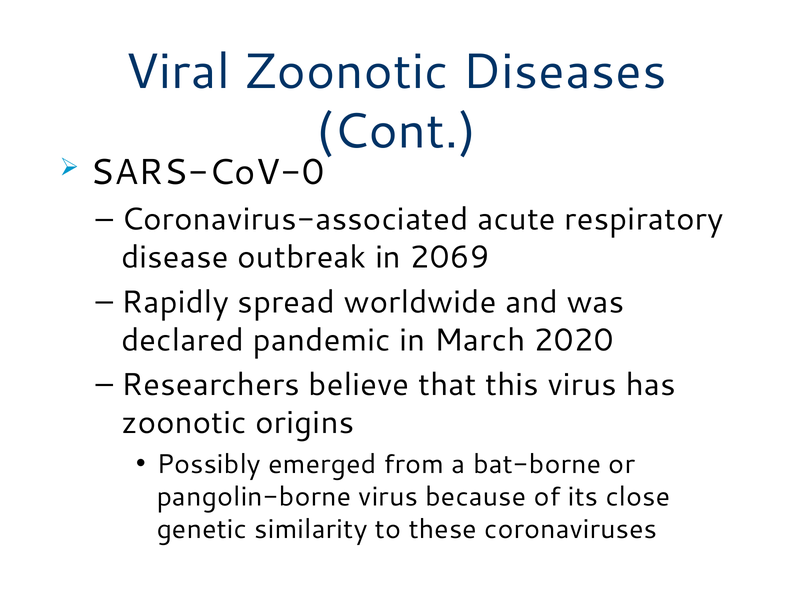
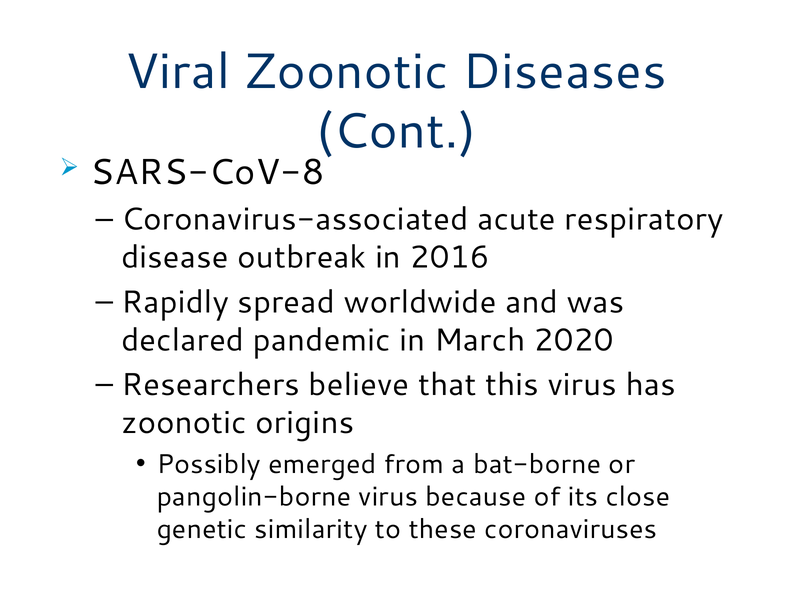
SARS-CoV-0: SARS-CoV-0 -> SARS-CoV-8
2069: 2069 -> 2016
